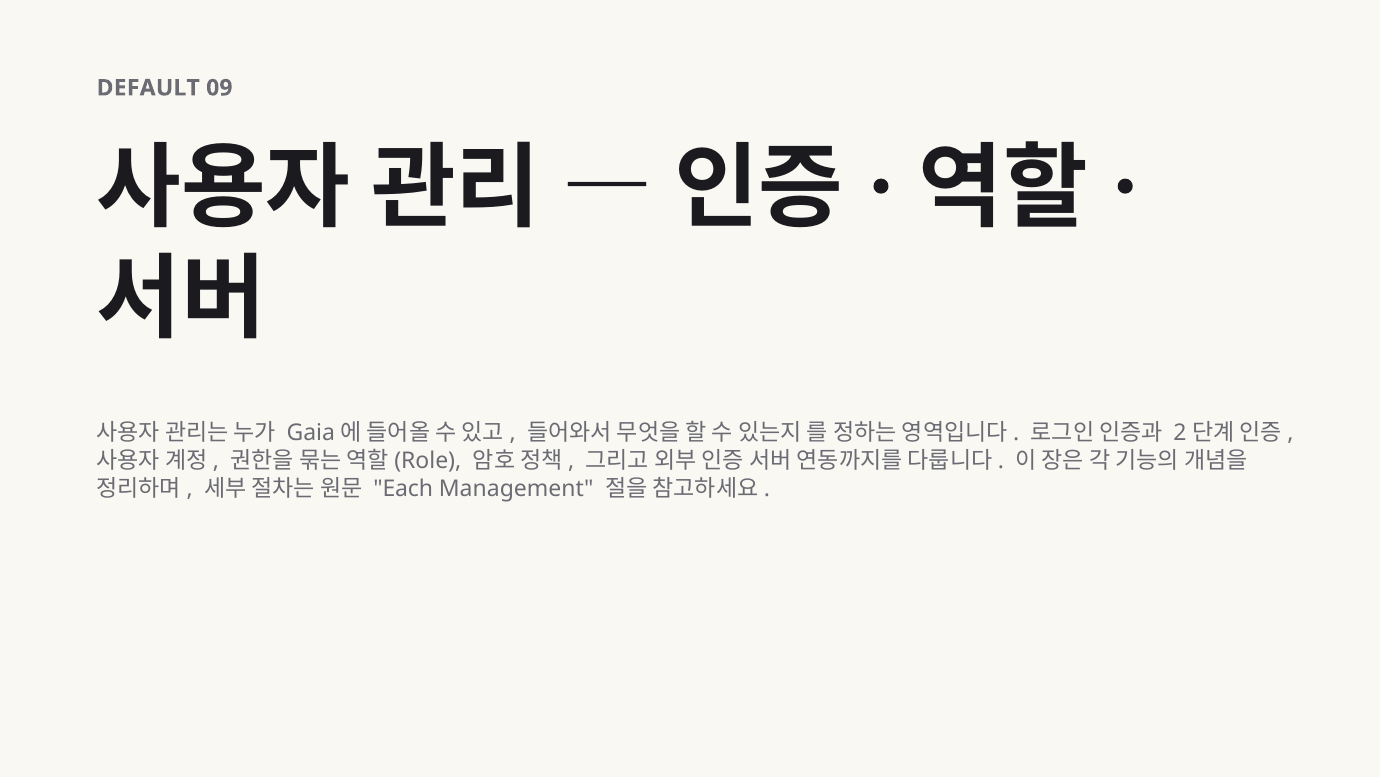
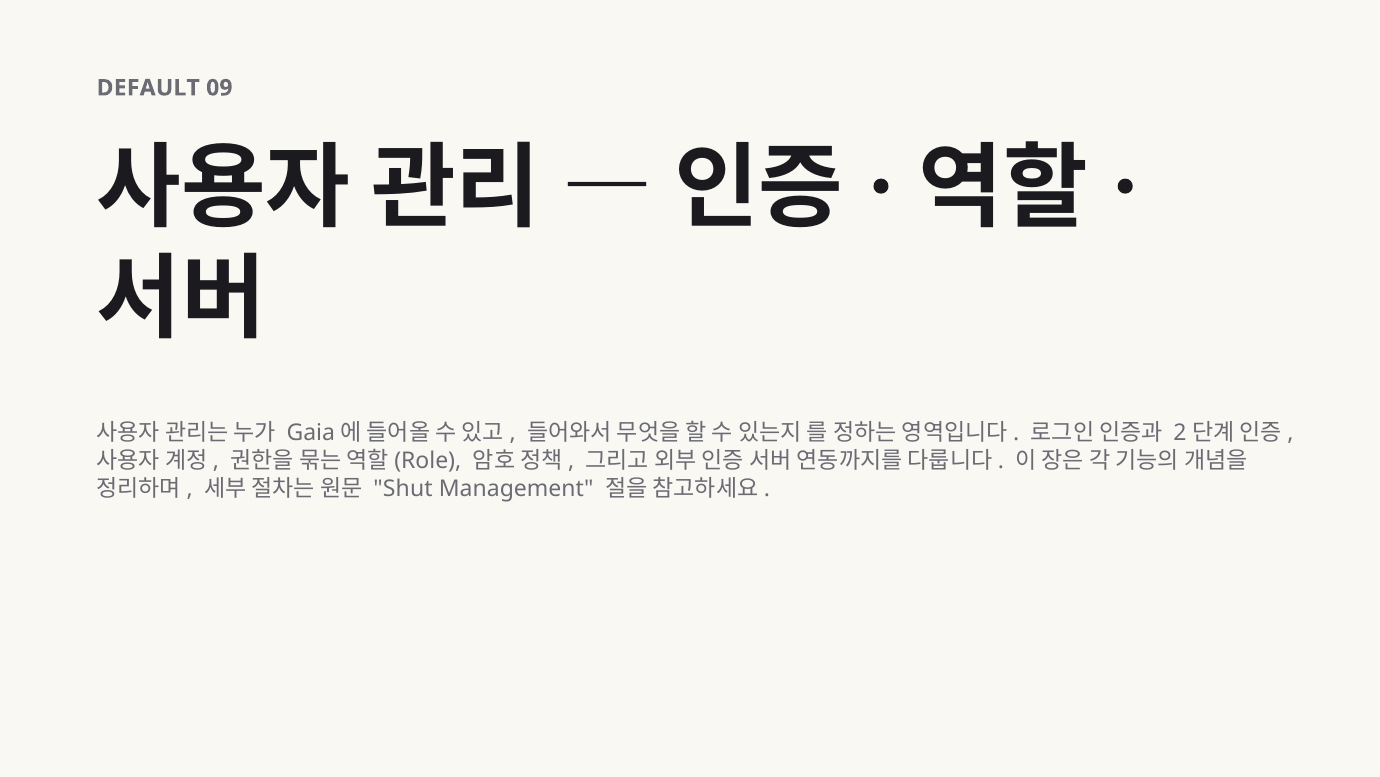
Each: Each -> Shut
